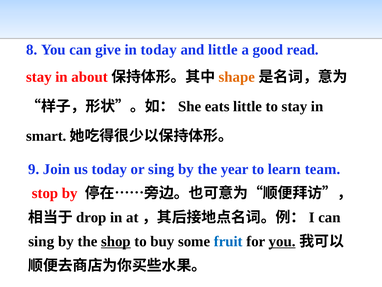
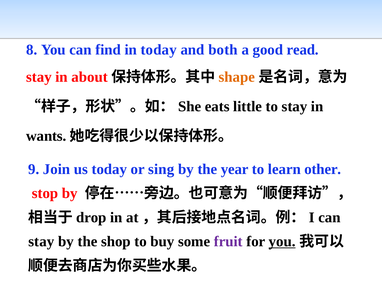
give: give -> find
and little: little -> both
smart: smart -> wants
team: team -> other
sing at (41, 241): sing -> stay
shop underline: present -> none
fruit colour: blue -> purple
